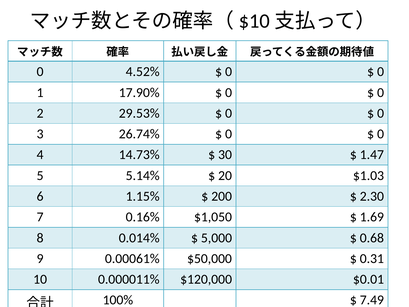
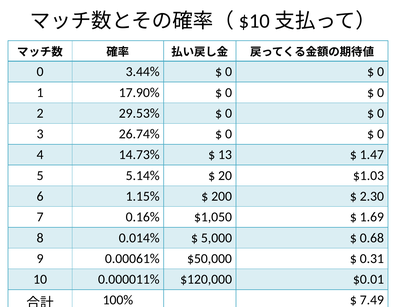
4.52%: 4.52% -> 3.44%
30: 30 -> 13
